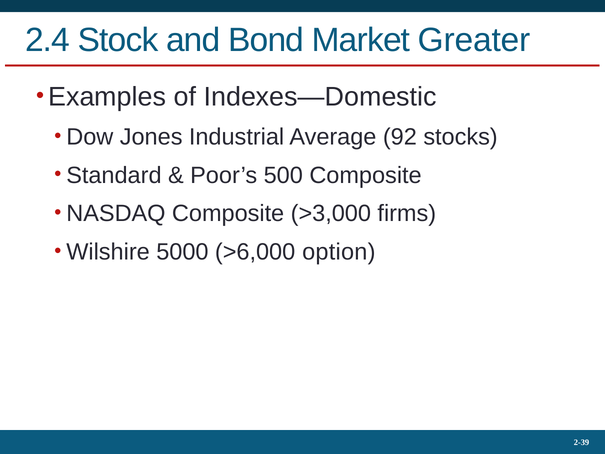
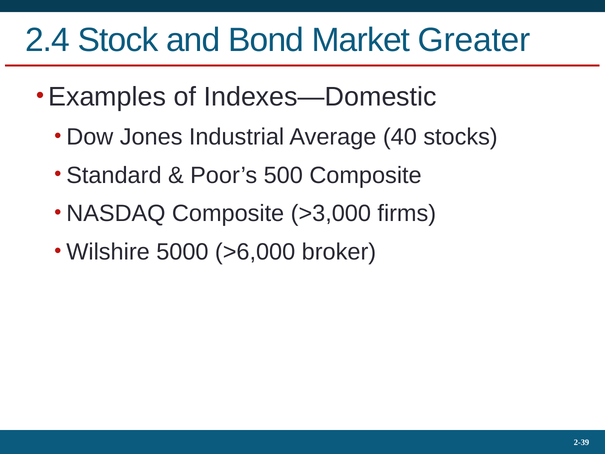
92: 92 -> 40
option: option -> broker
